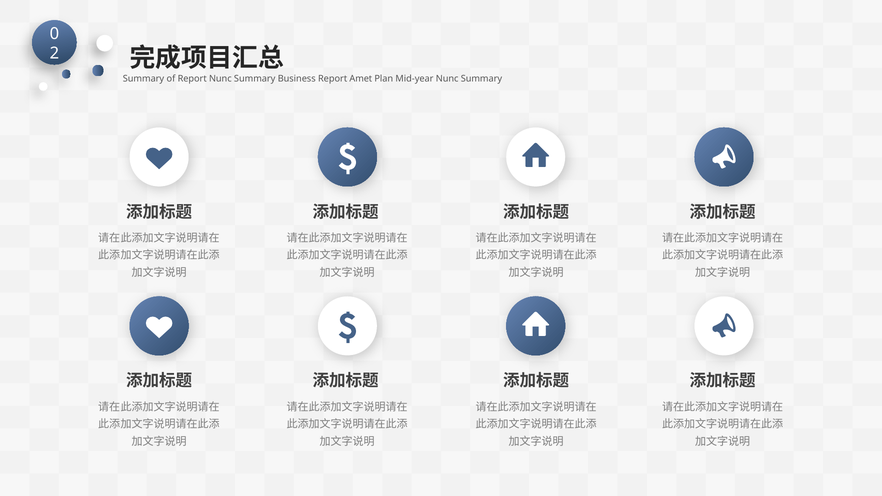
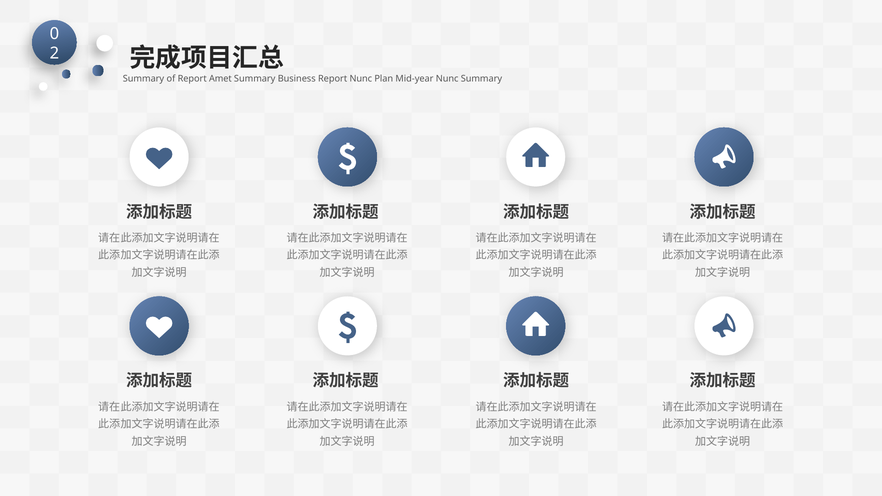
Report Nunc: Nunc -> Amet
Report Amet: Amet -> Nunc
